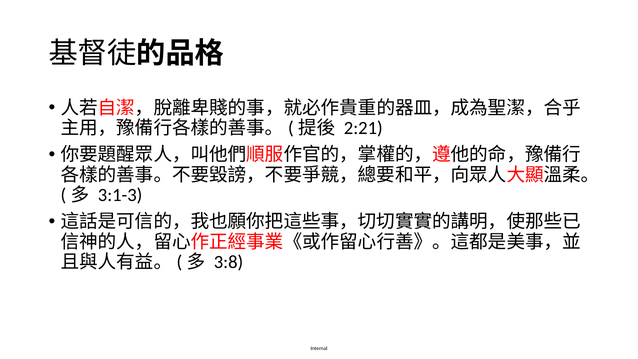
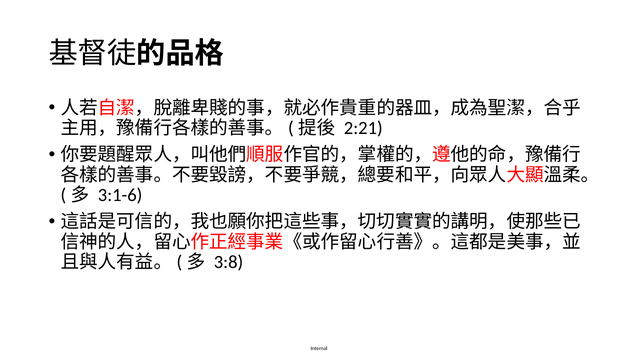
3:1-3: 3:1-3 -> 3:1-6
